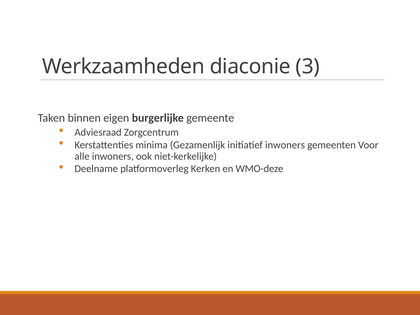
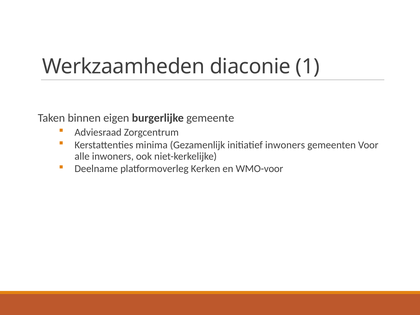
3: 3 -> 1
WMO-deze: WMO-deze -> WMO-voor
